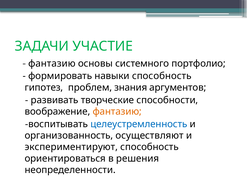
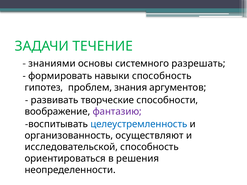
УЧАСТИЕ: УЧАСТИЕ -> ТЕЧЕНИЕ
фантазию at (52, 64): фантазию -> знаниями
портфолио: портфолио -> разрешать
фантазию at (117, 112) colour: orange -> purple
экспериментируют: экспериментируют -> исследовательской
